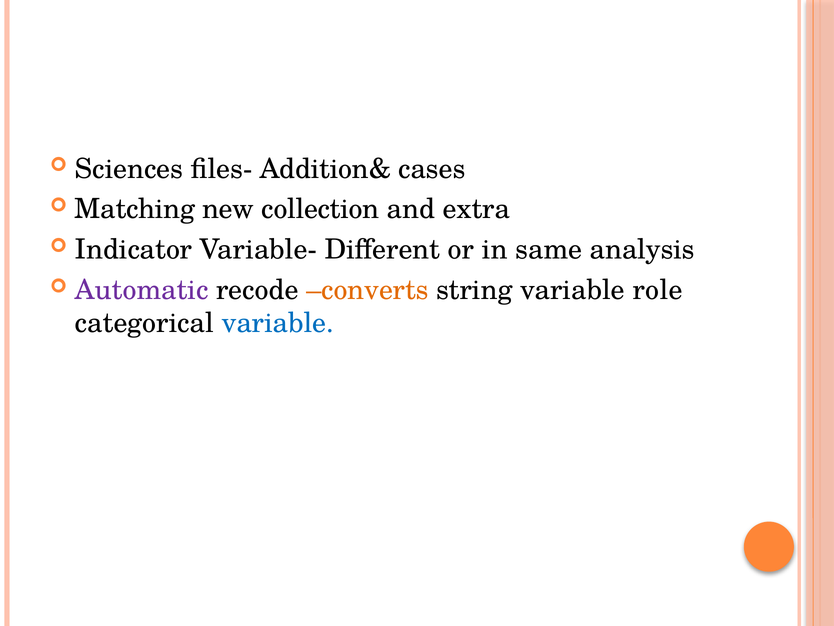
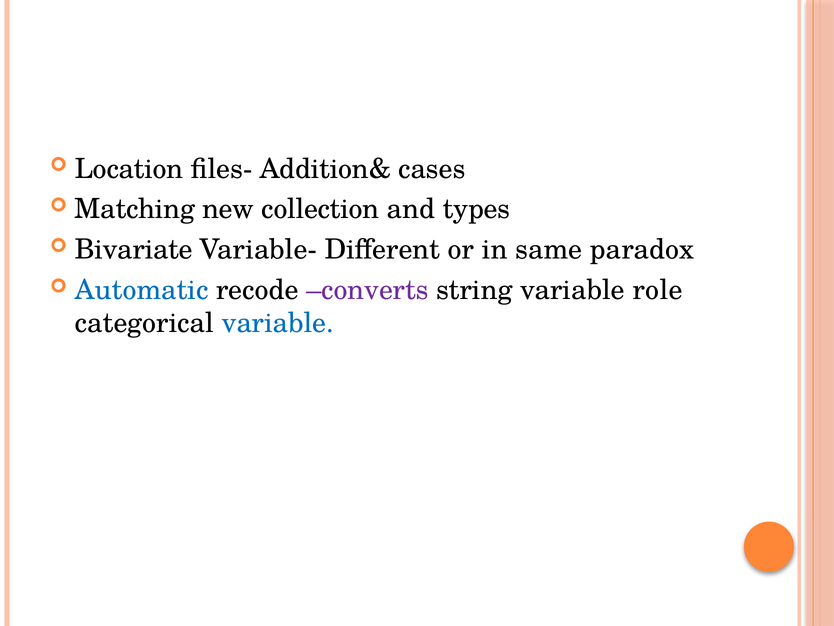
Sciences: Sciences -> Location
extra: extra -> types
Indicator: Indicator -> Bivariate
analysis: analysis -> paradox
Automatic colour: purple -> blue
converts colour: orange -> purple
